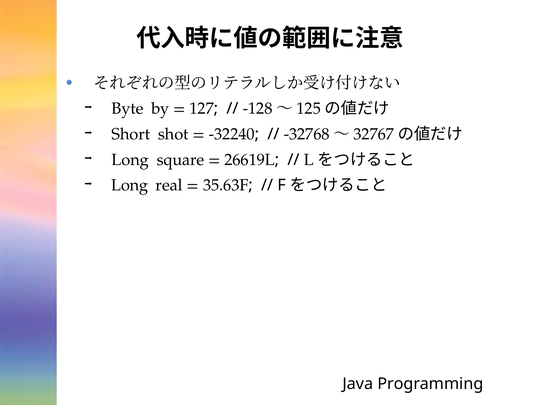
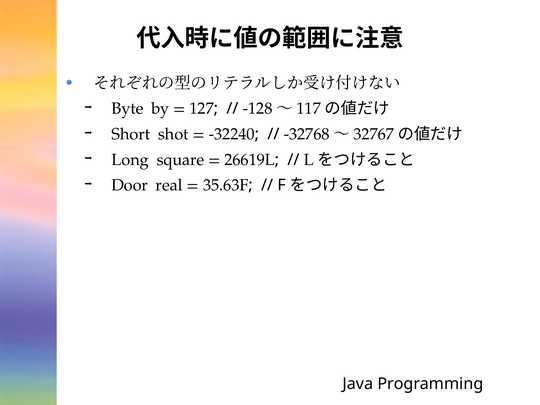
125: 125 -> 117
Long at (130, 185): Long -> Door
